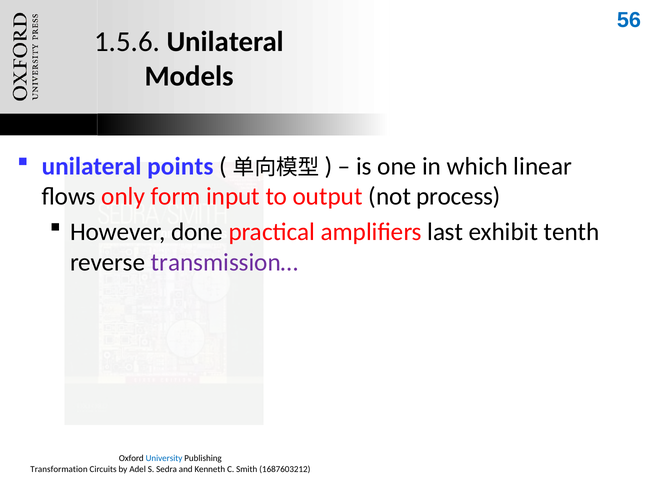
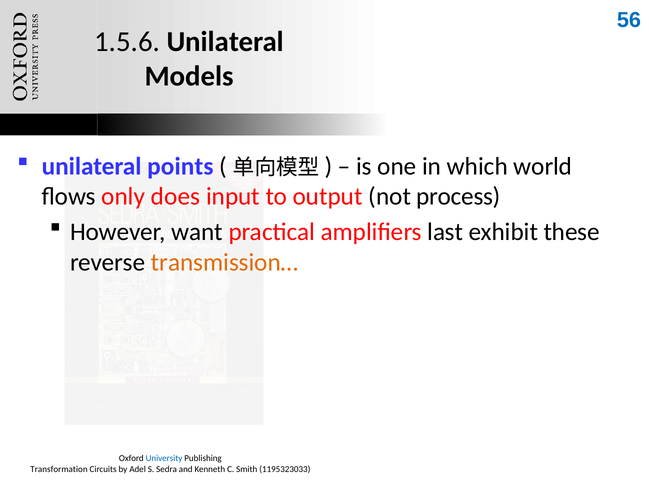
linear: linear -> world
form: form -> does
done: done -> want
tenth: tenth -> these
transmission… colour: purple -> orange
1687603212: 1687603212 -> 1195323033
